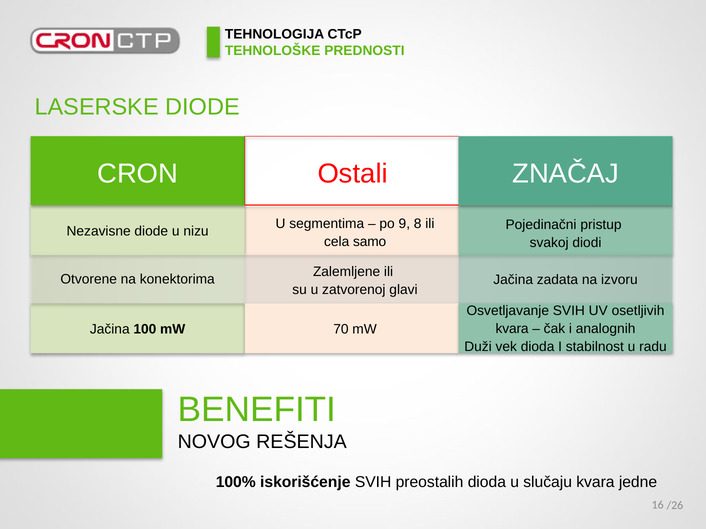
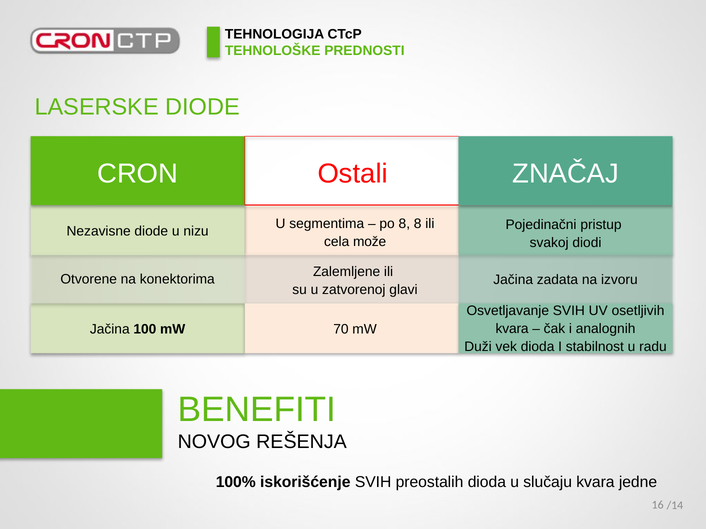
po 9: 9 -> 8
samo: samo -> može
/26: /26 -> /14
